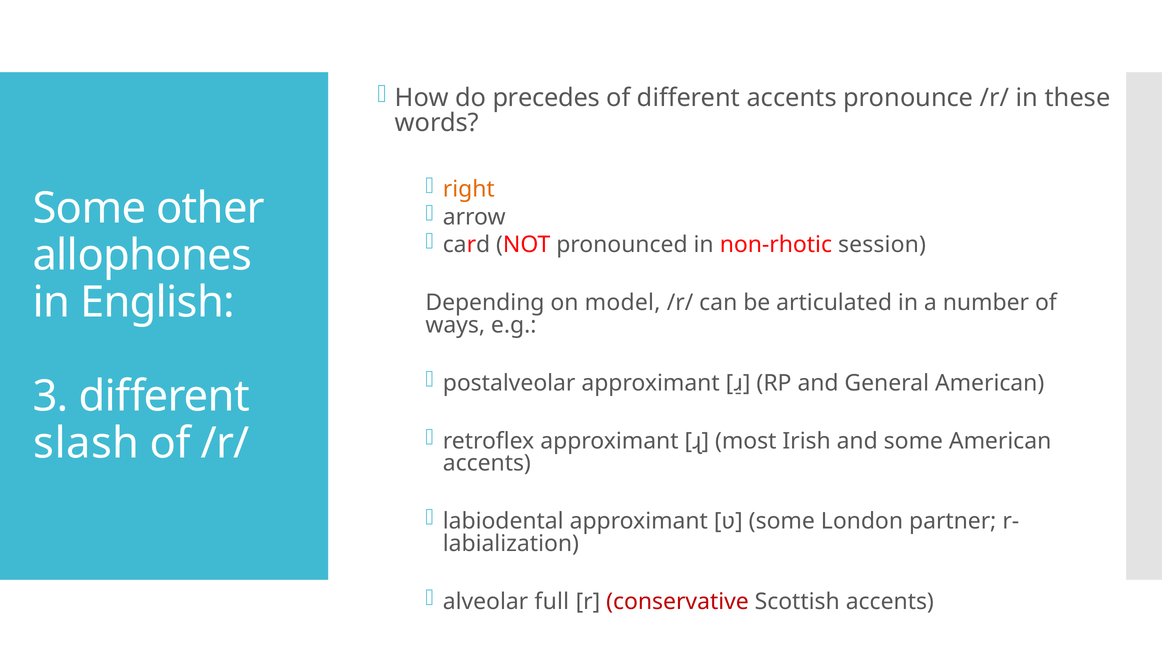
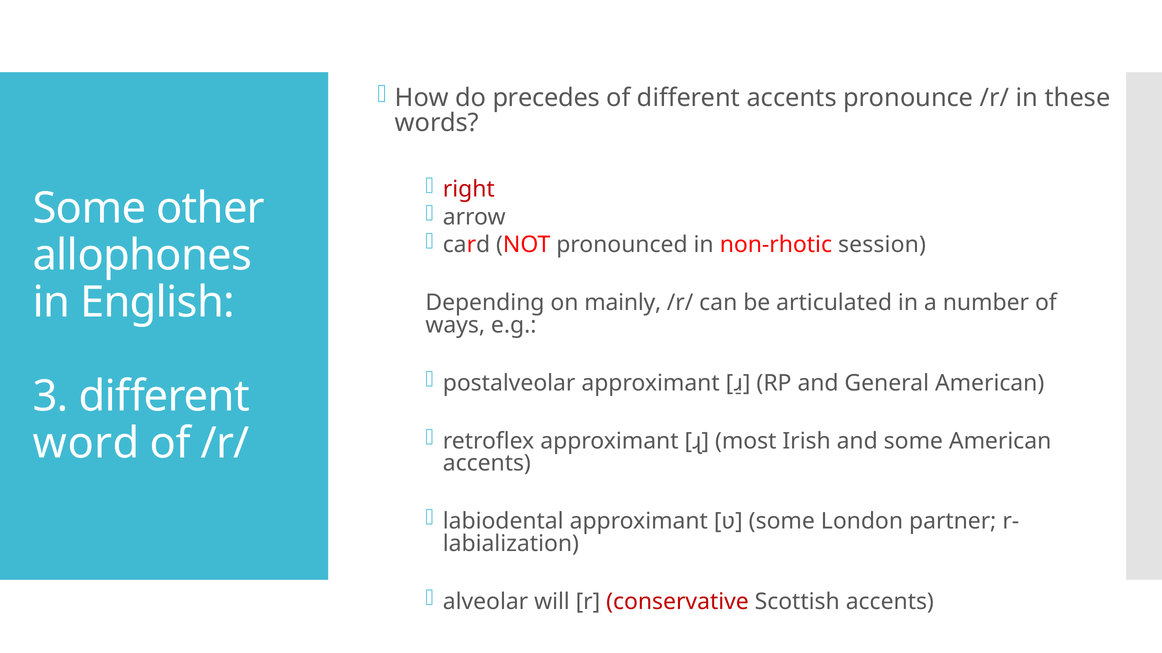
right colour: orange -> red
model: model -> mainly
slash: slash -> word
full: full -> will
